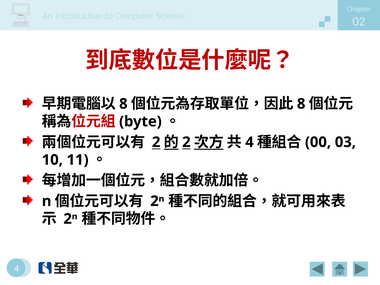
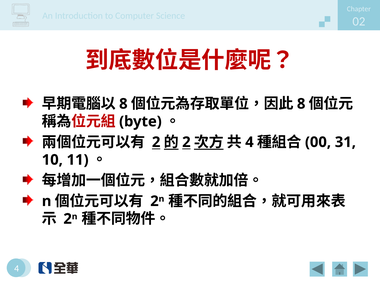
03: 03 -> 31
